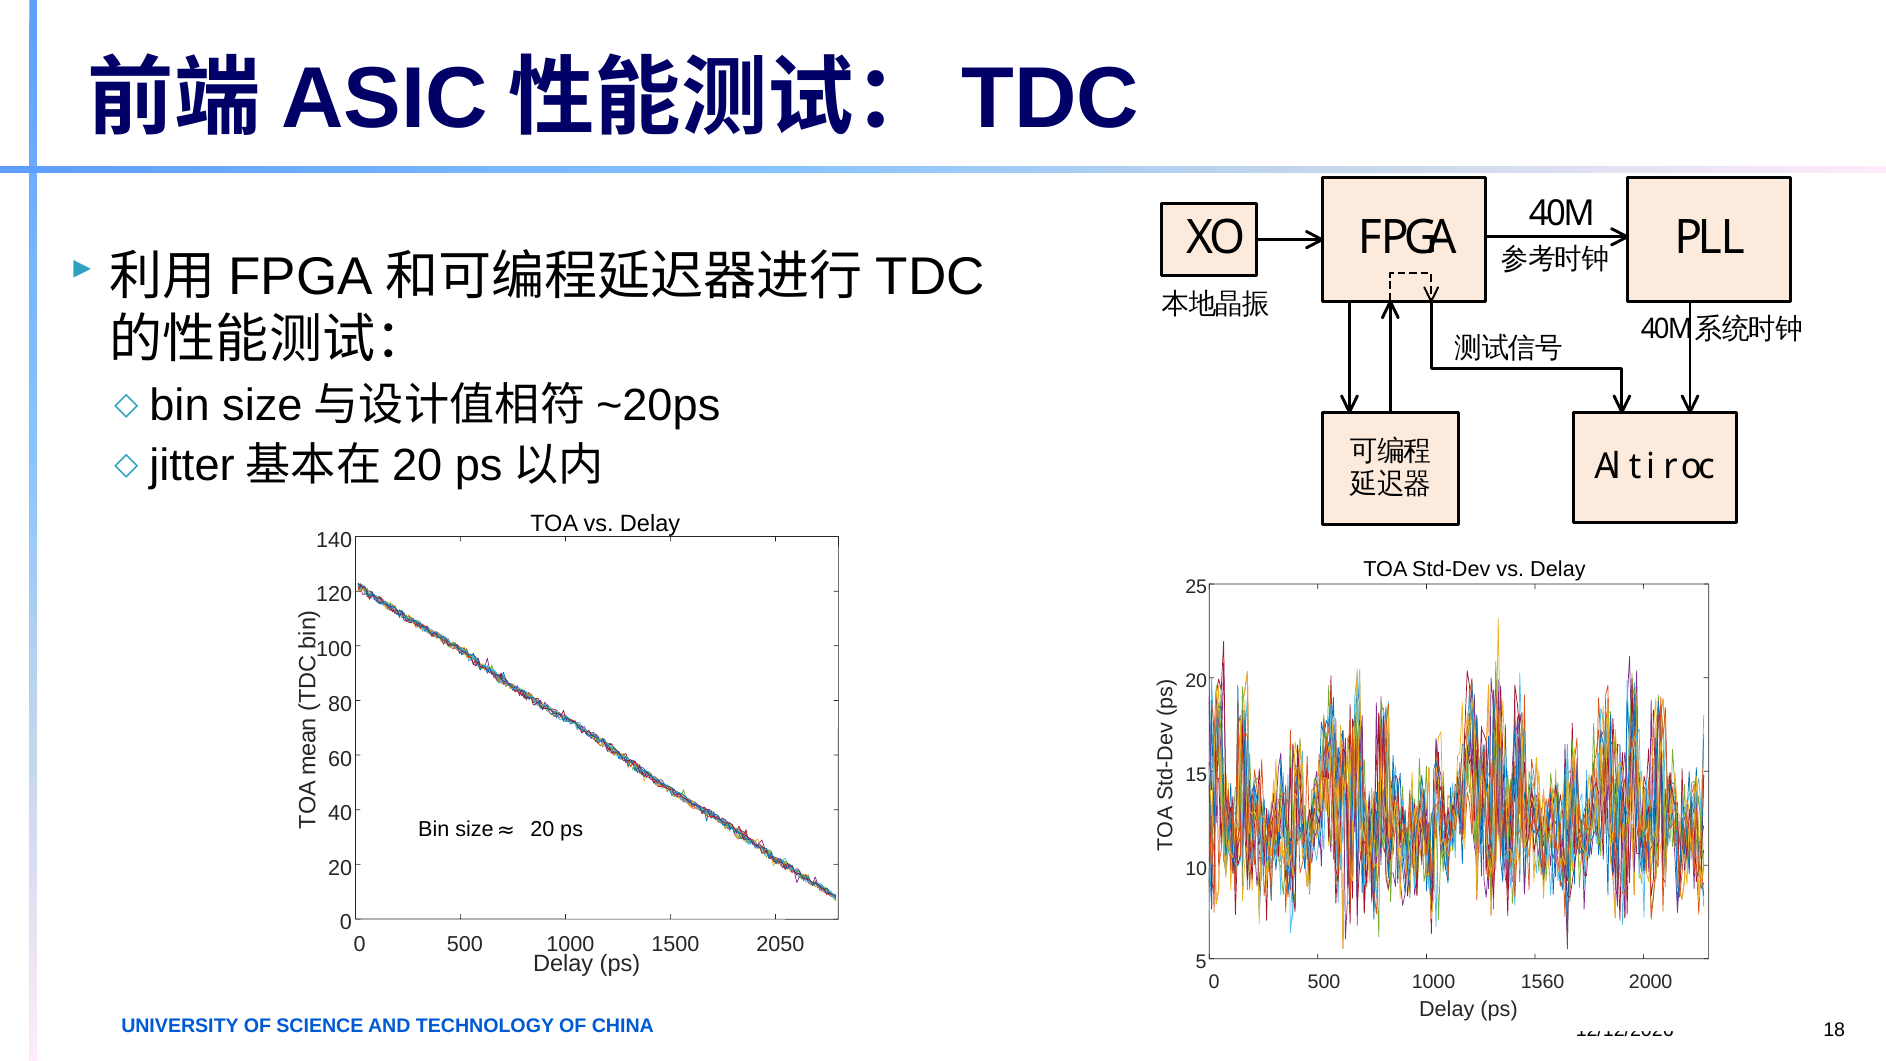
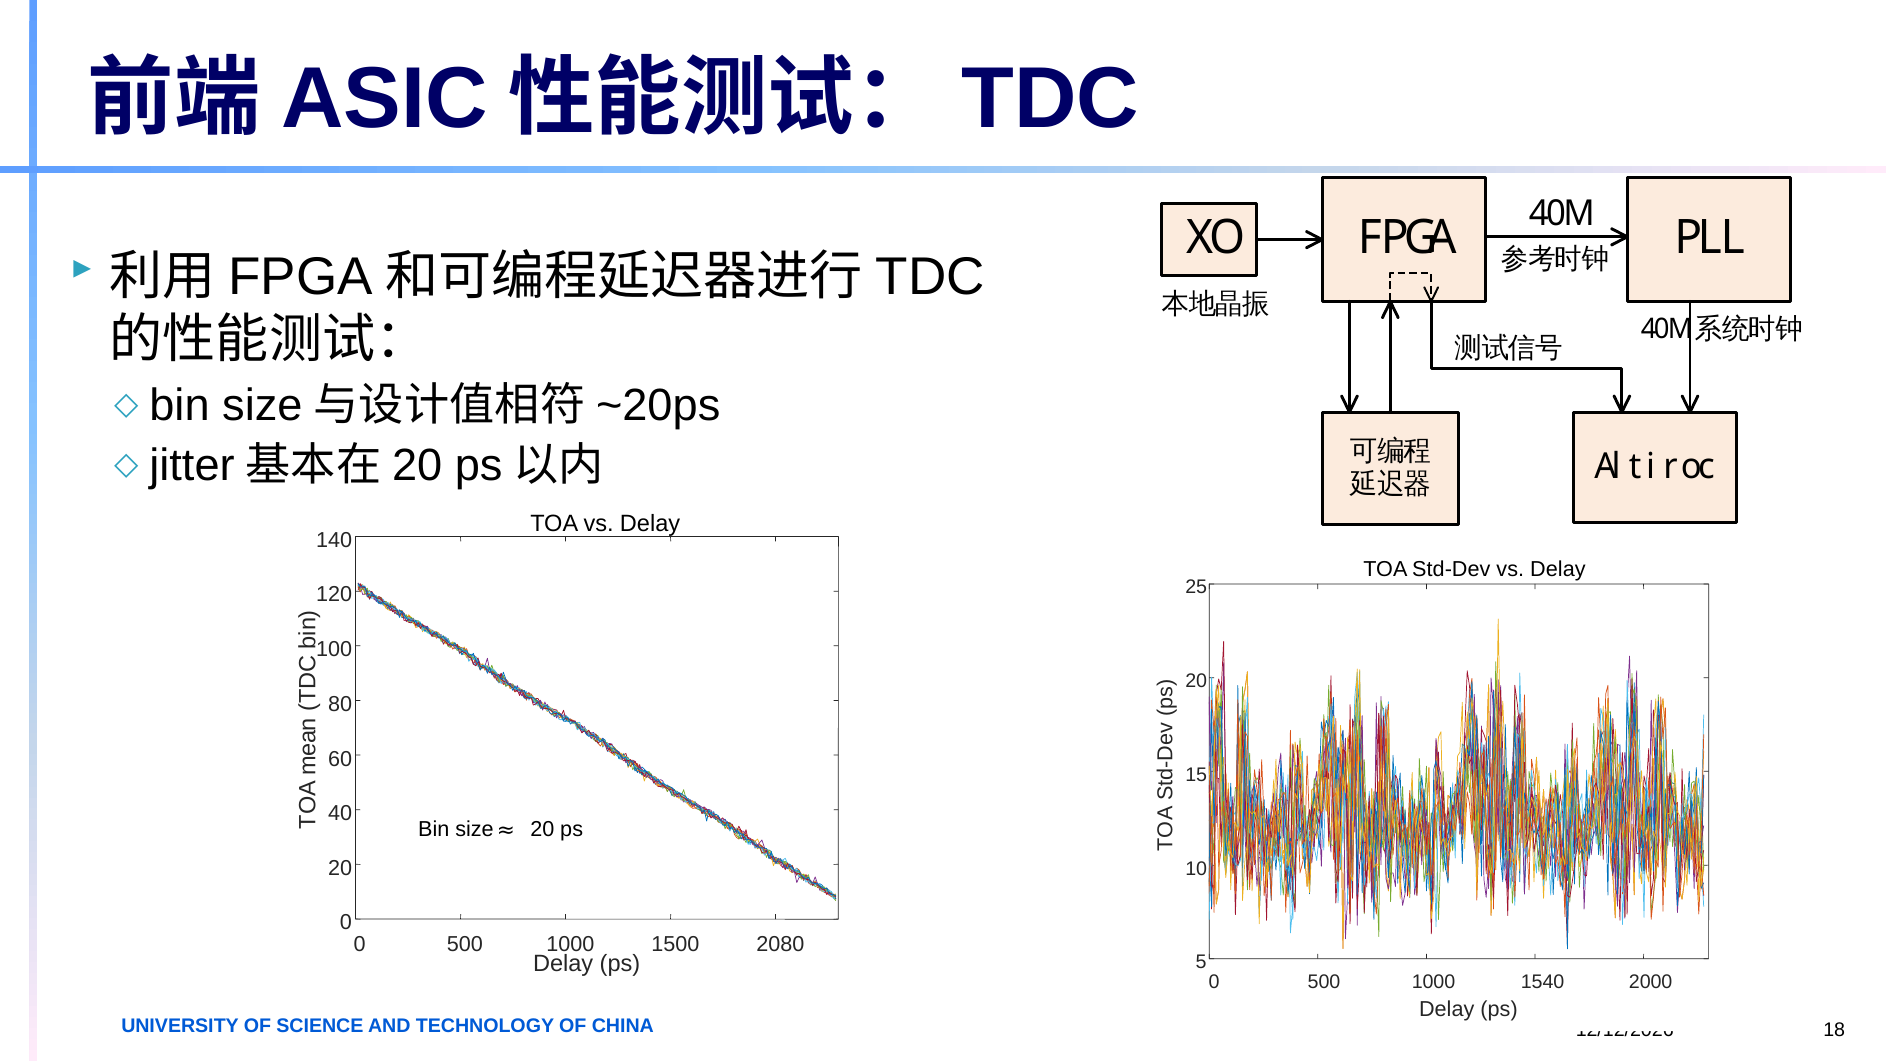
2050: 2050 -> 2080
1560: 1560 -> 1540
